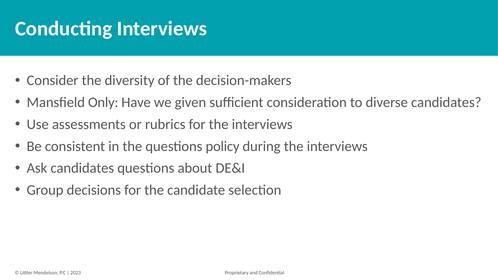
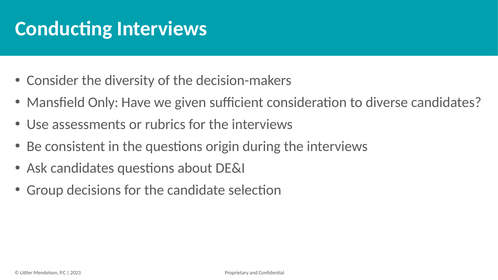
policy: policy -> origin
